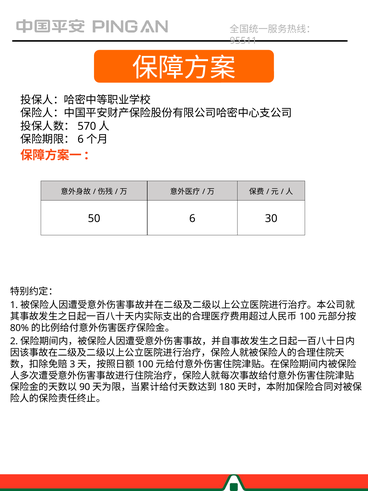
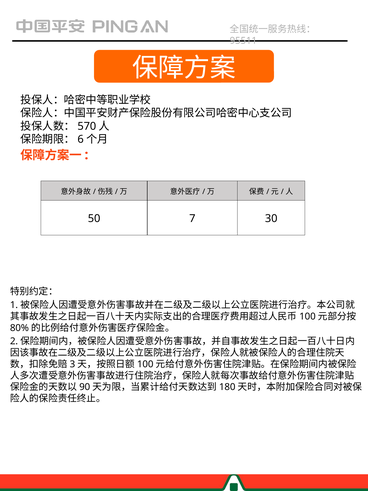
6: 6 -> 7
